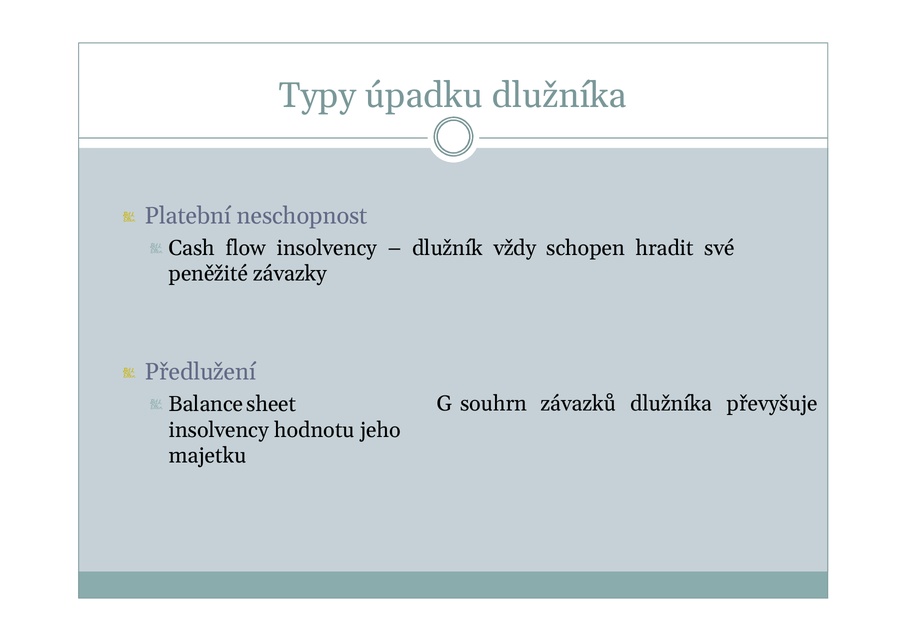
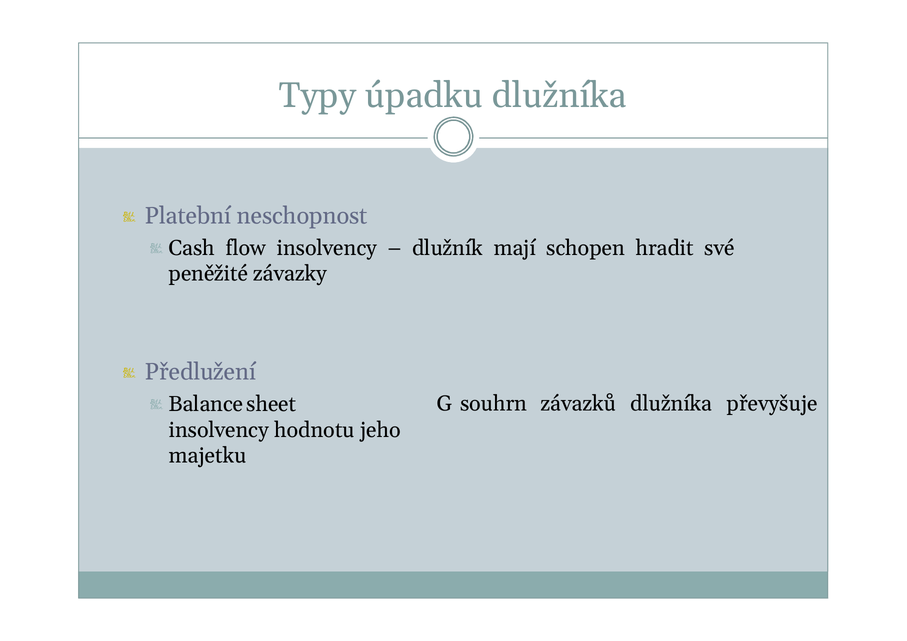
vždy: vždy -> mají
